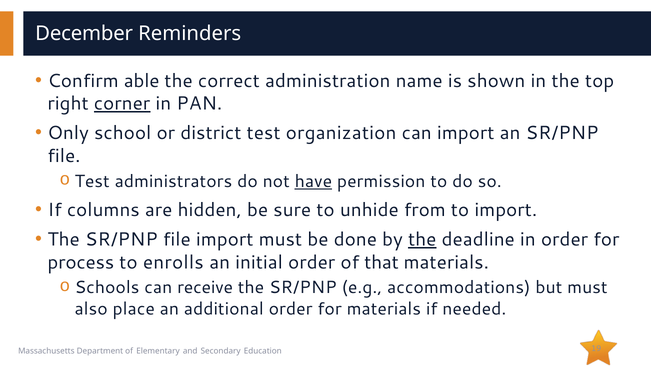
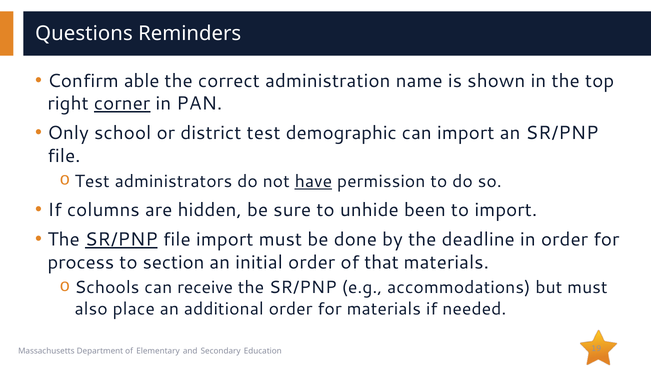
December: December -> Questions
organization: organization -> demographic
from: from -> been
SR/PNP at (121, 240) underline: none -> present
the at (422, 240) underline: present -> none
enrolls: enrolls -> section
